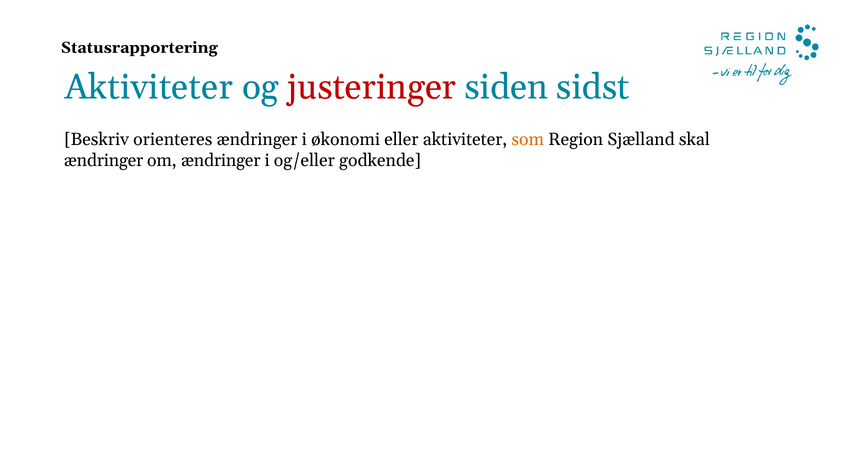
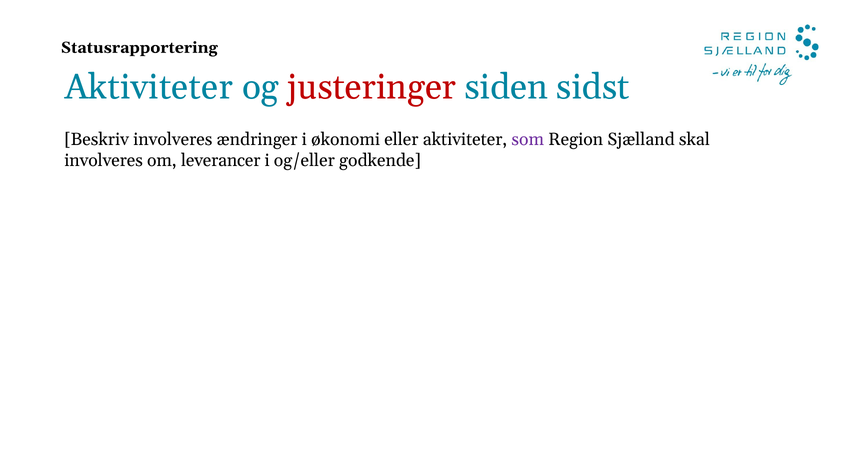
Beskriv orienteres: orienteres -> involveres
som colour: orange -> purple
ændringer at (104, 160): ændringer -> involveres
om ændringer: ændringer -> leverancer
